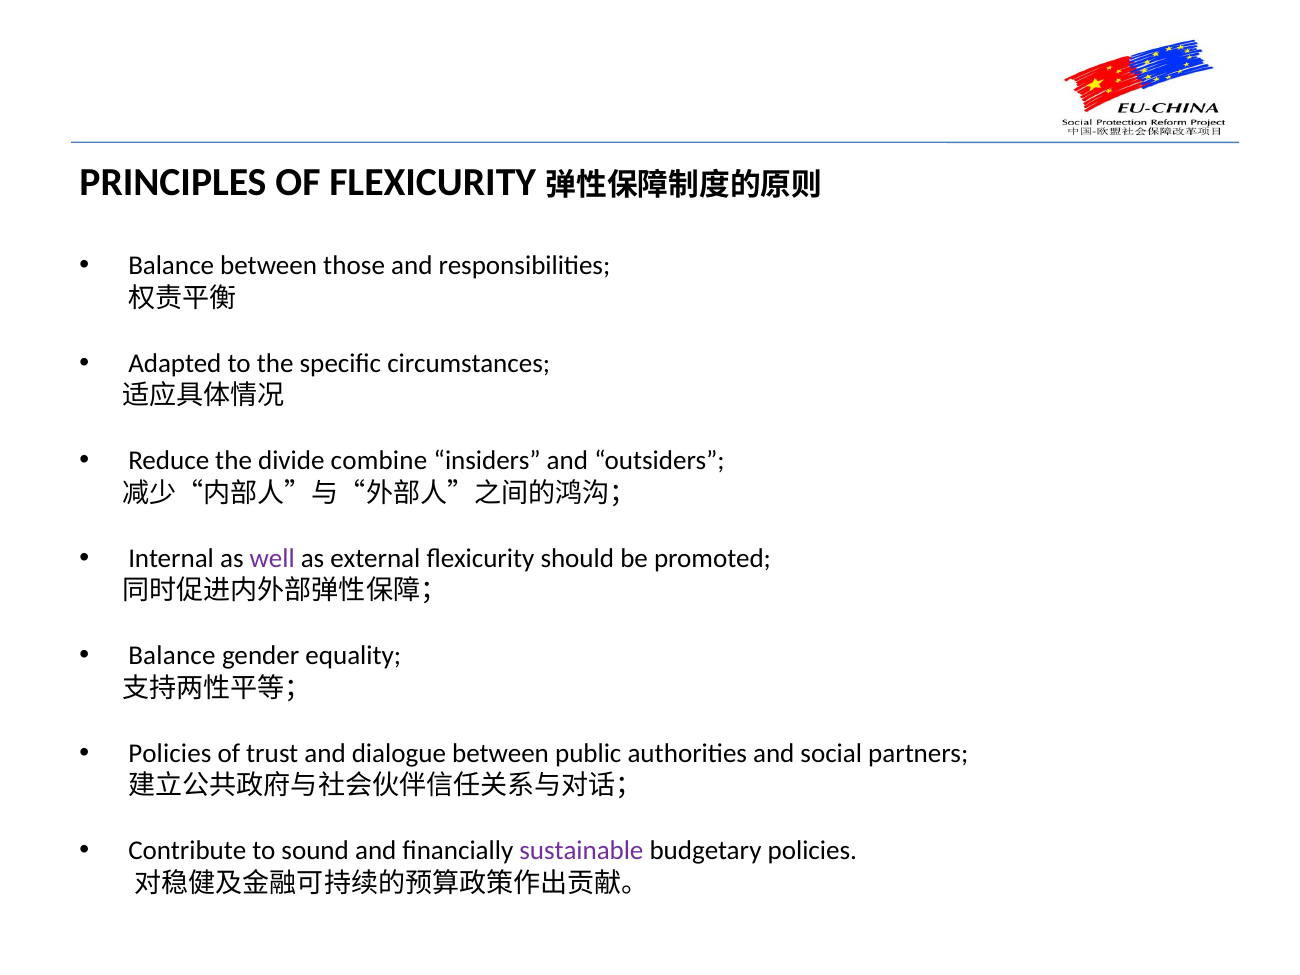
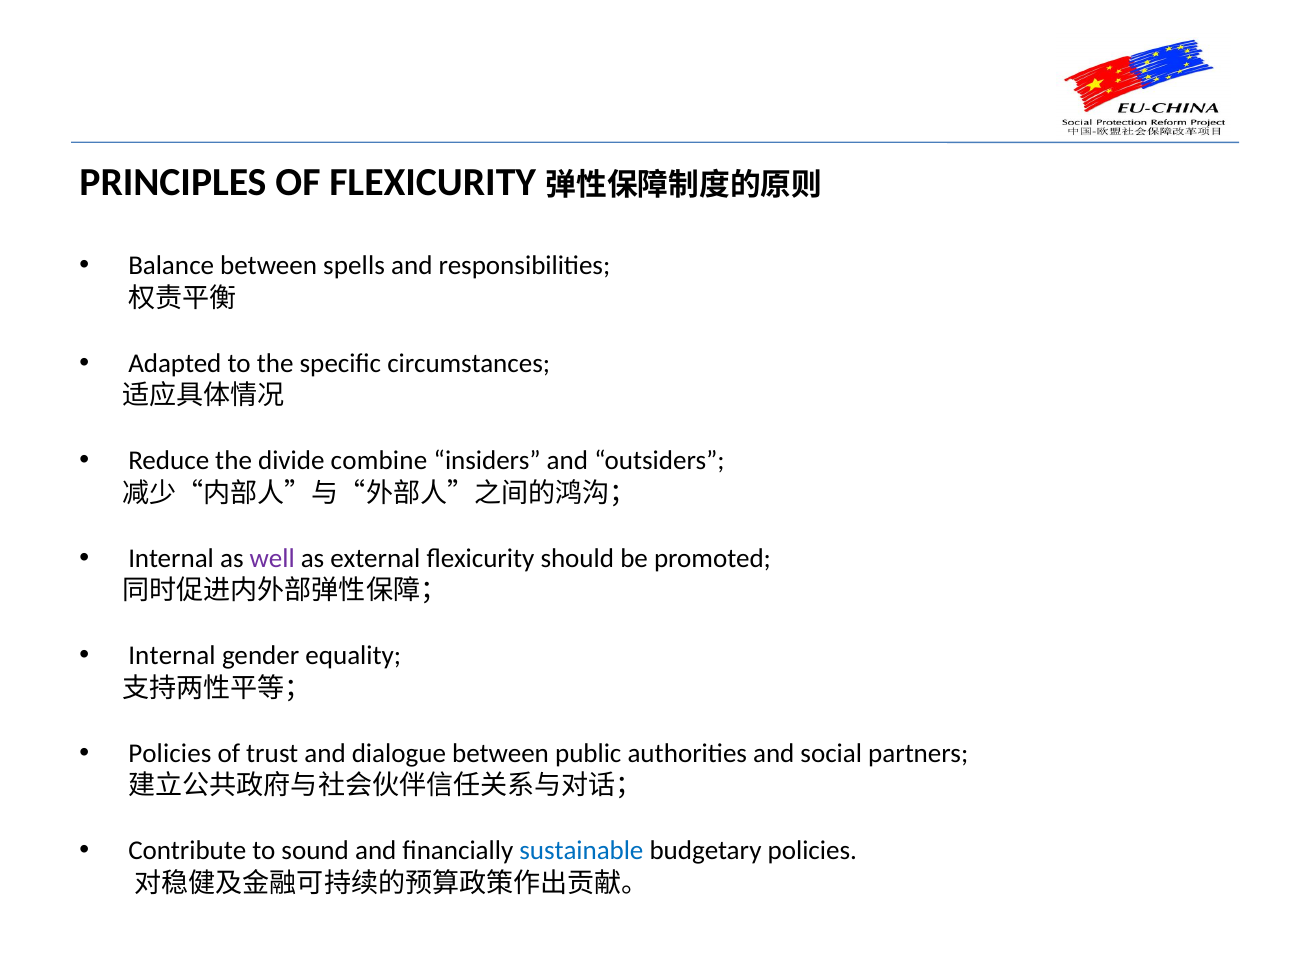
those: those -> spells
Balance at (172, 656): Balance -> Internal
sustainable colour: purple -> blue
